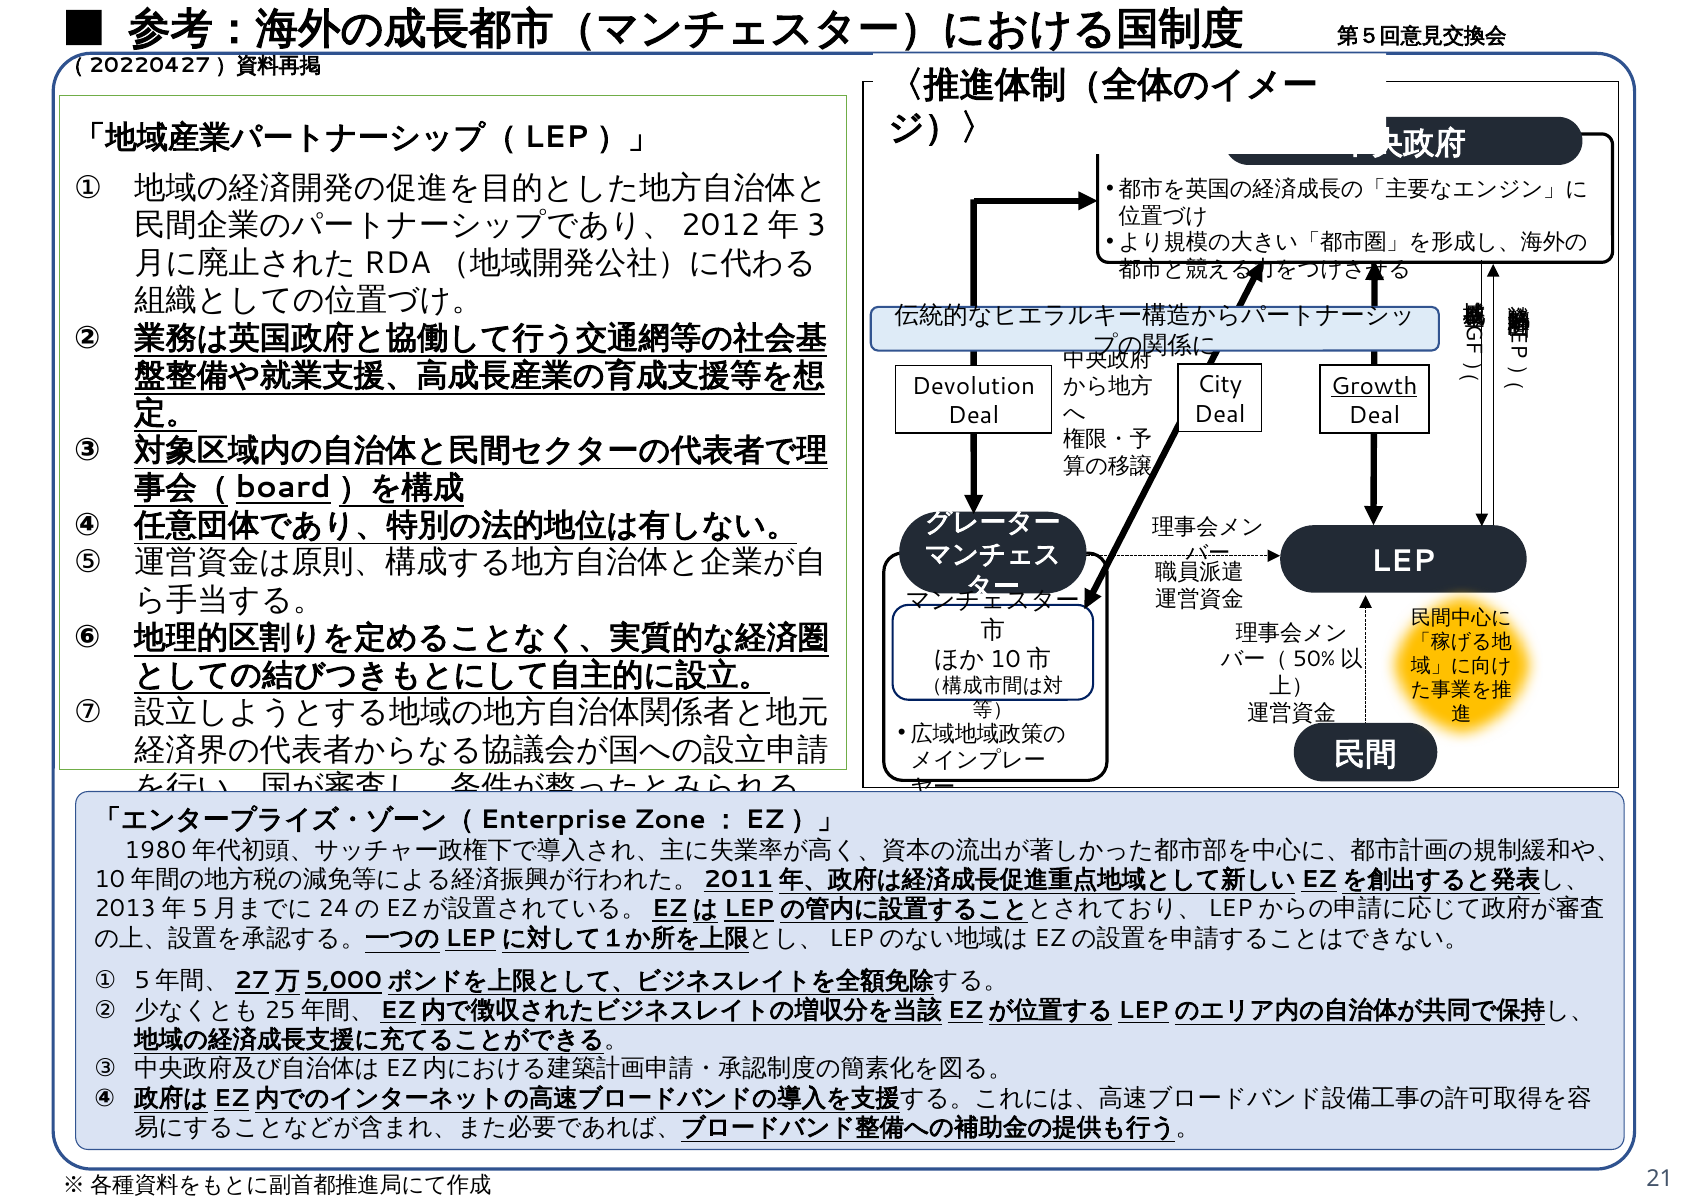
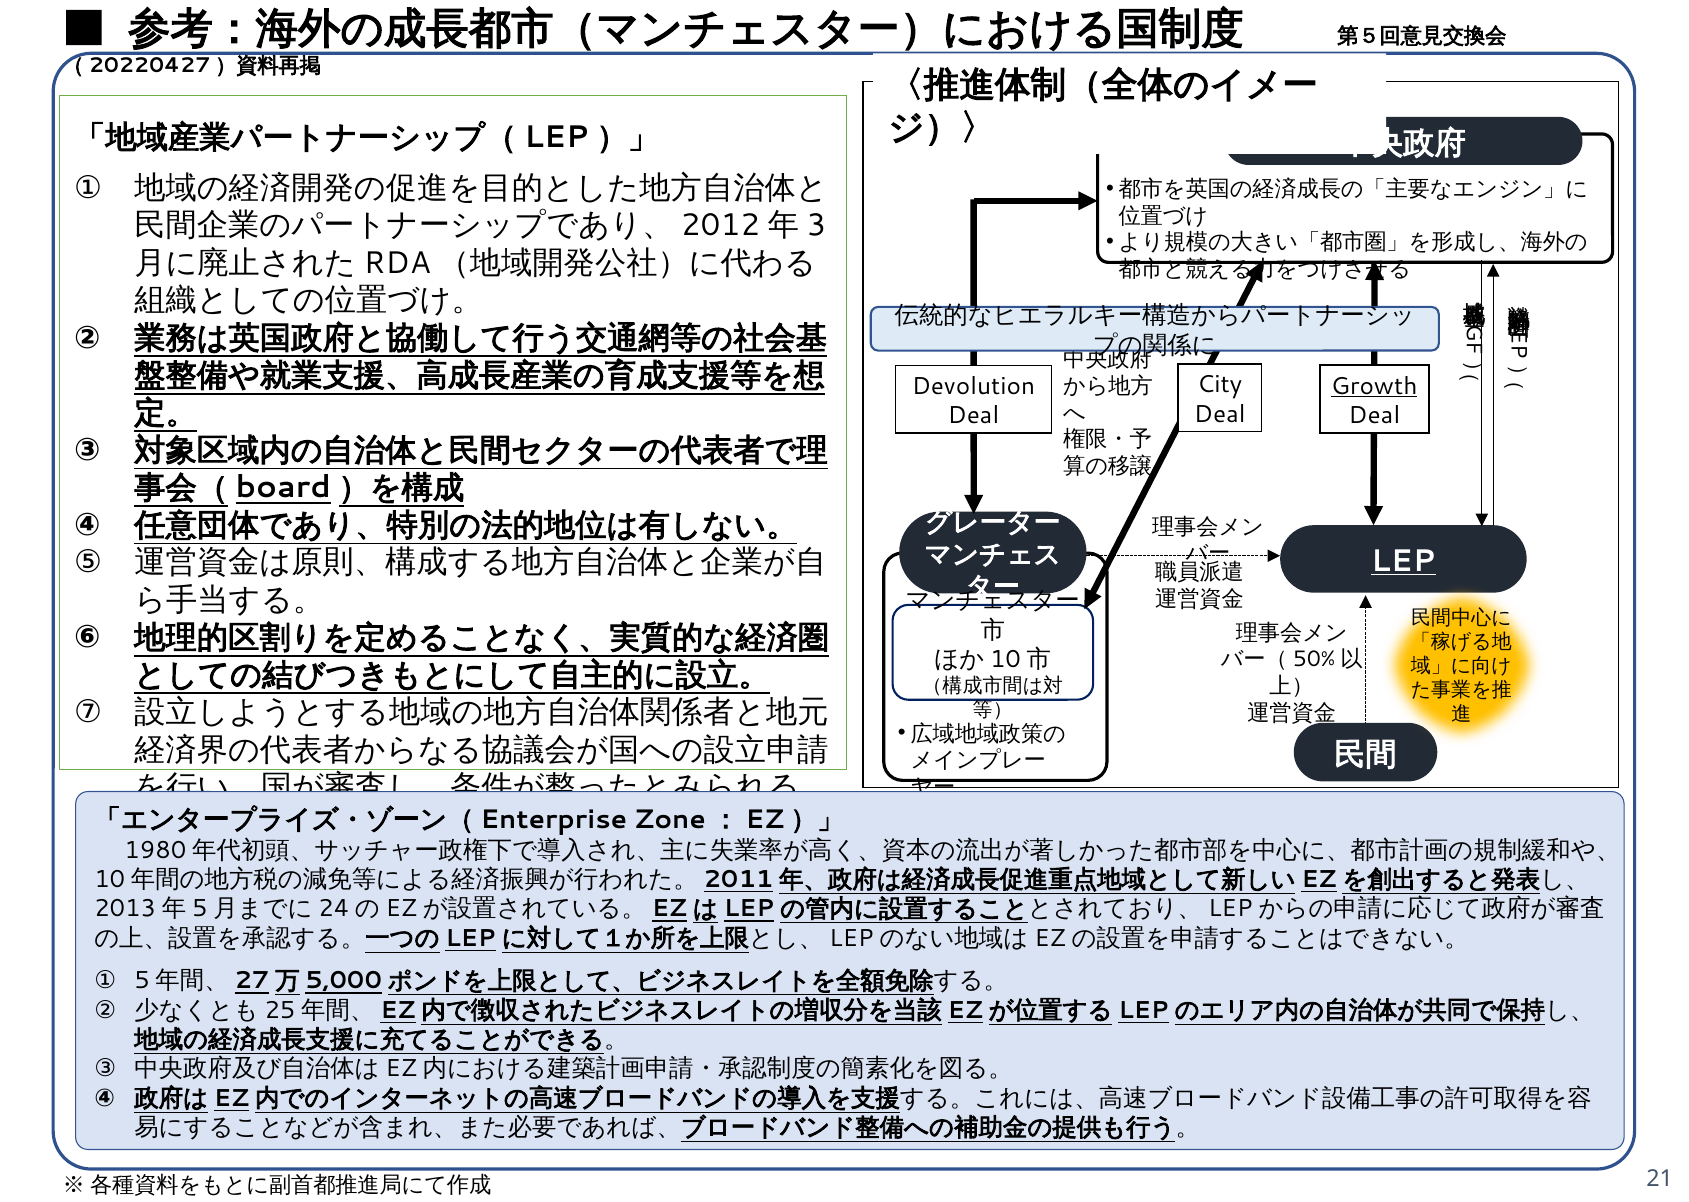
LEP underline: none -> present
